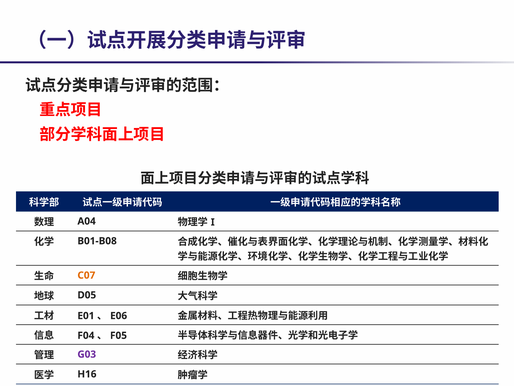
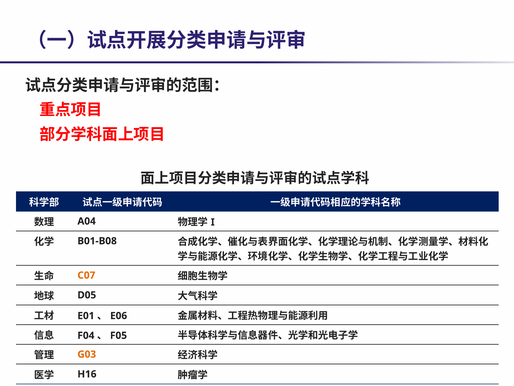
G03 colour: purple -> orange
